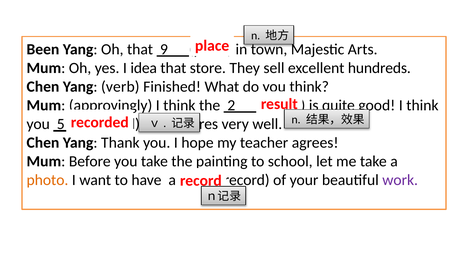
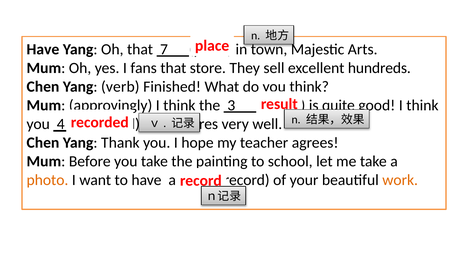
Been at (43, 49): Been -> Have
that 9: 9 -> 7
idea: idea -> fans
2: 2 -> 3
5: 5 -> 4
work colour: purple -> orange
